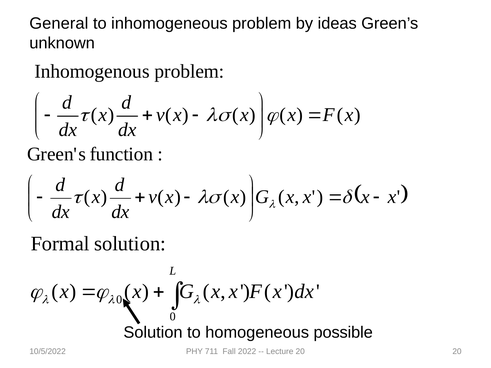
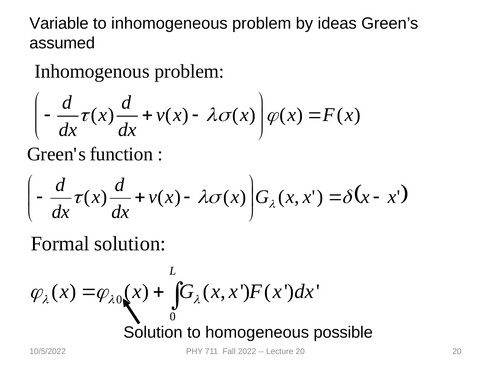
General: General -> Variable
unknown: unknown -> assumed
